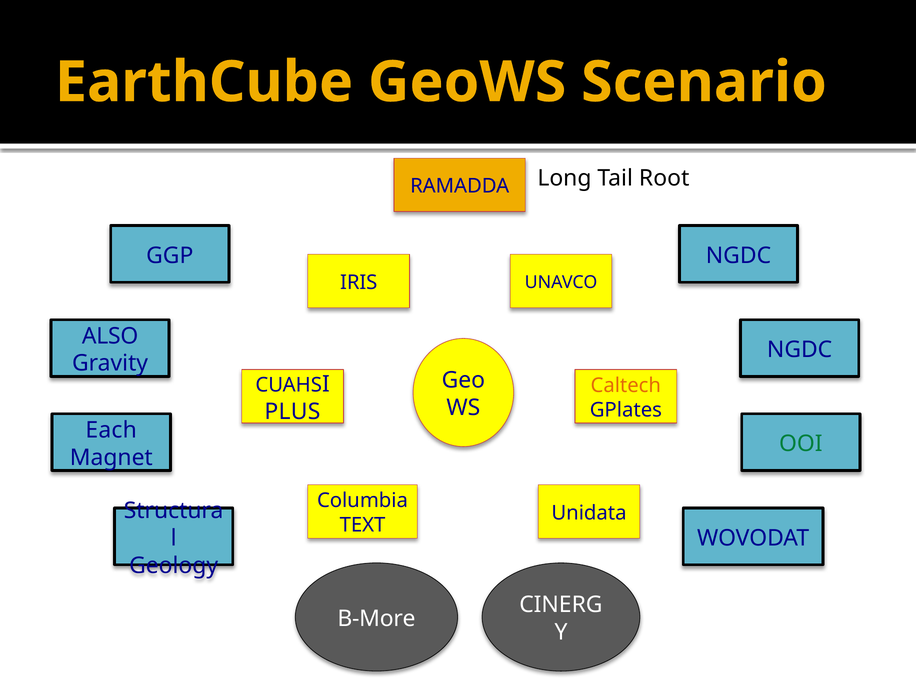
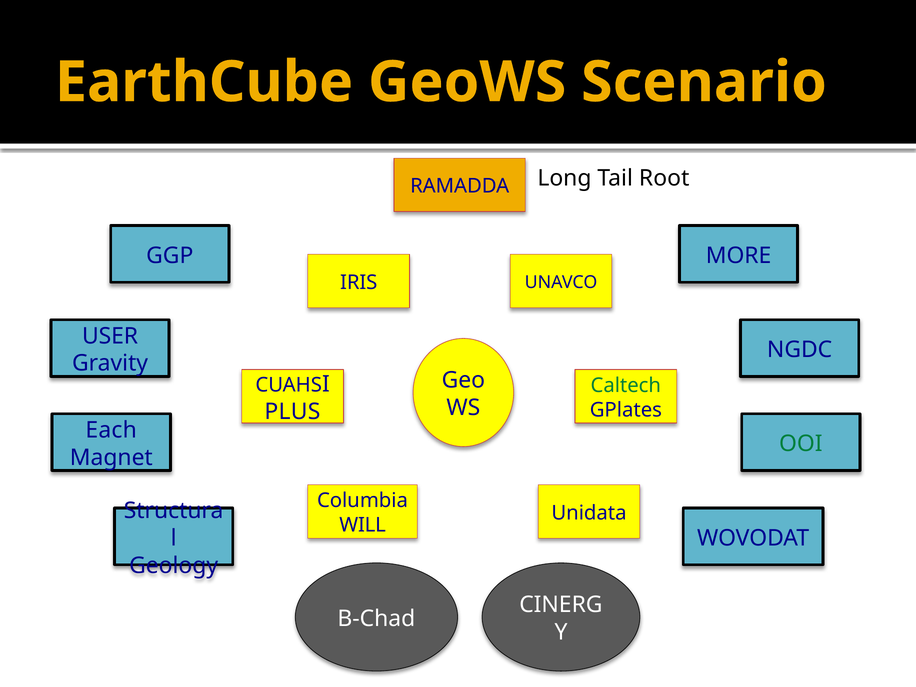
NGDC at (738, 256): NGDC -> MORE
ALSO: ALSO -> USER
Caltech colour: orange -> green
TEXT: TEXT -> WILL
B-More: B-More -> B-Chad
